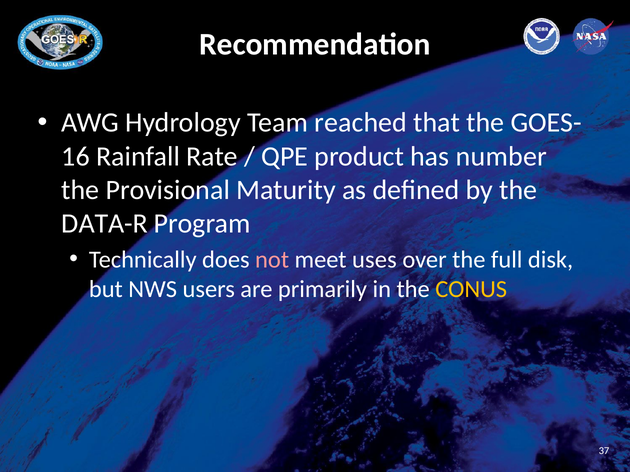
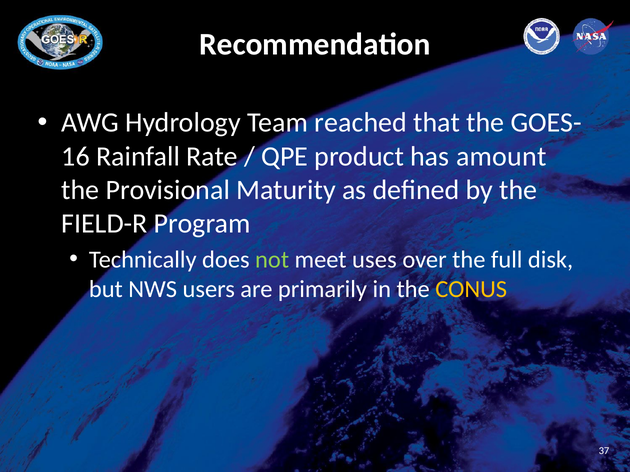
number: number -> amount
DATA-R: DATA-R -> FIELD-R
not colour: pink -> light green
